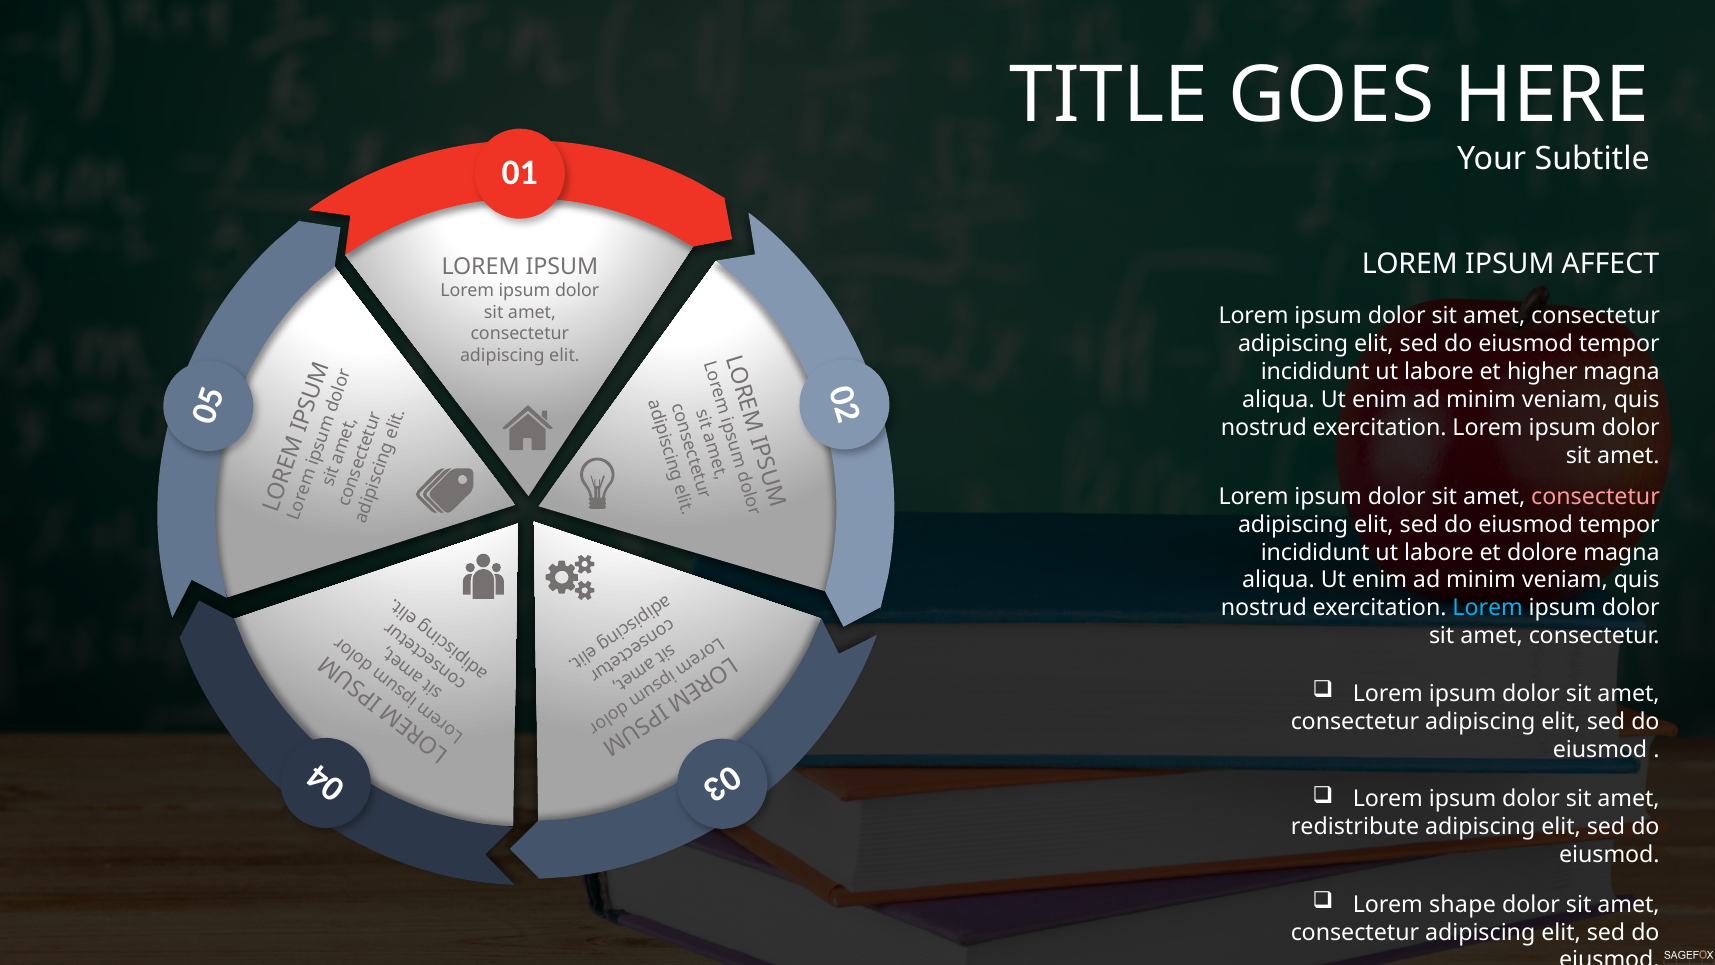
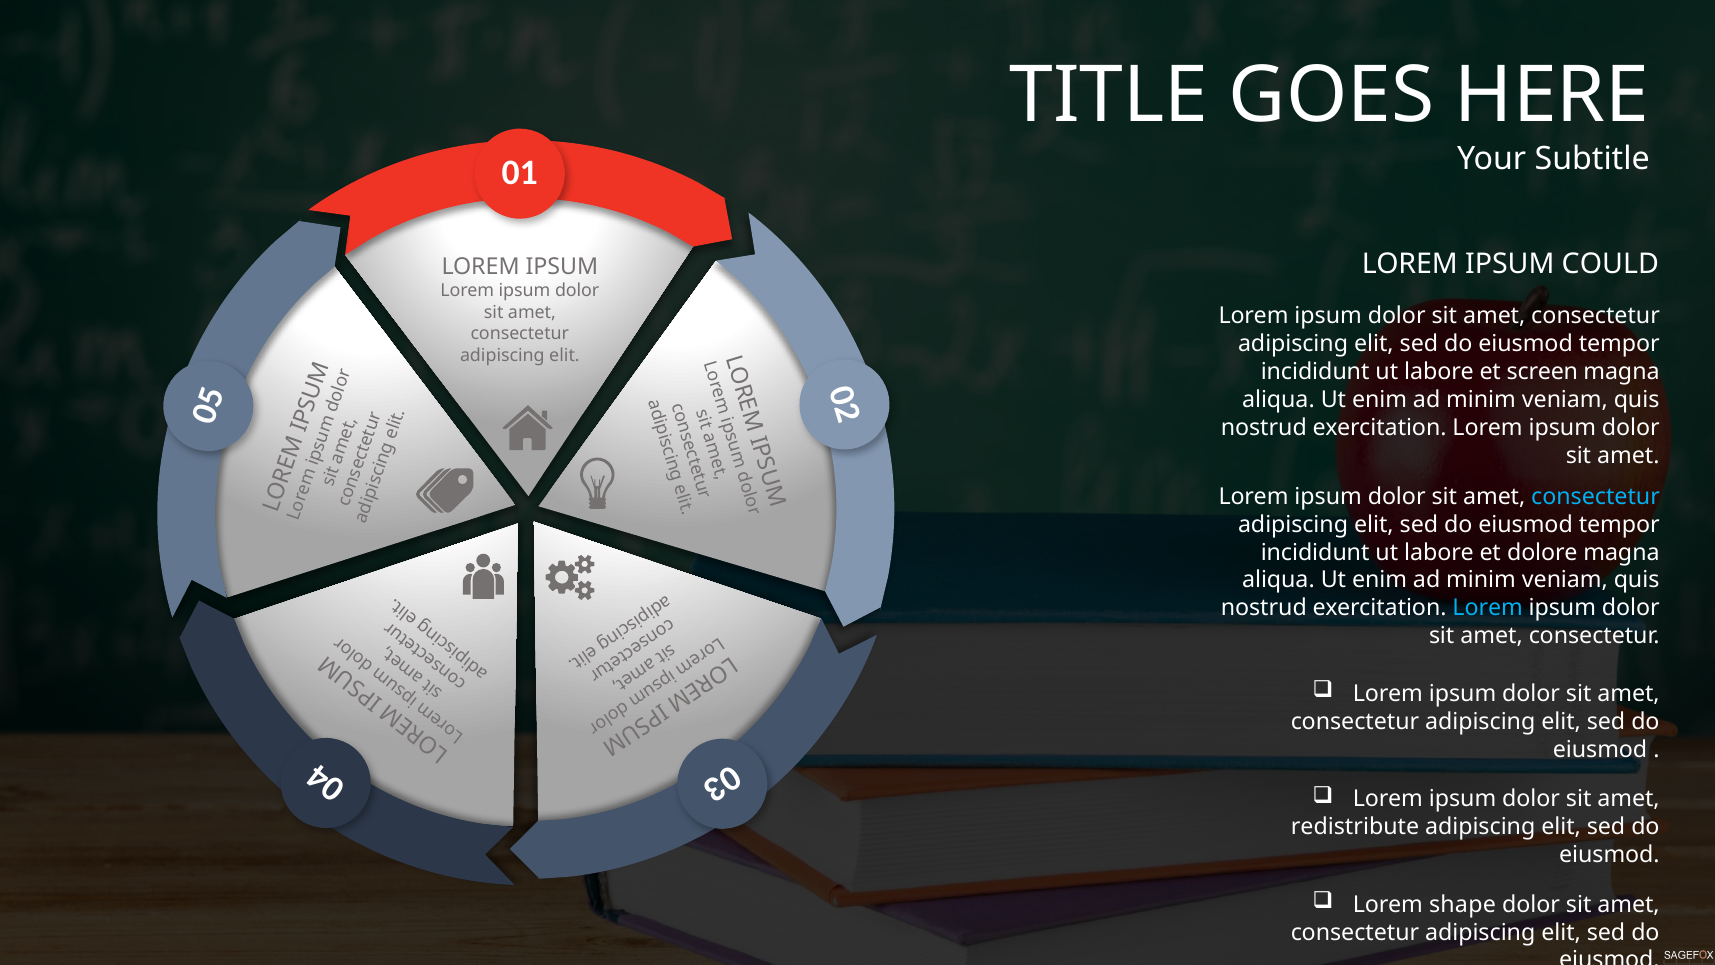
AFFECT: AFFECT -> COULD
higher: higher -> screen
consectetur at (1596, 496) colour: pink -> light blue
